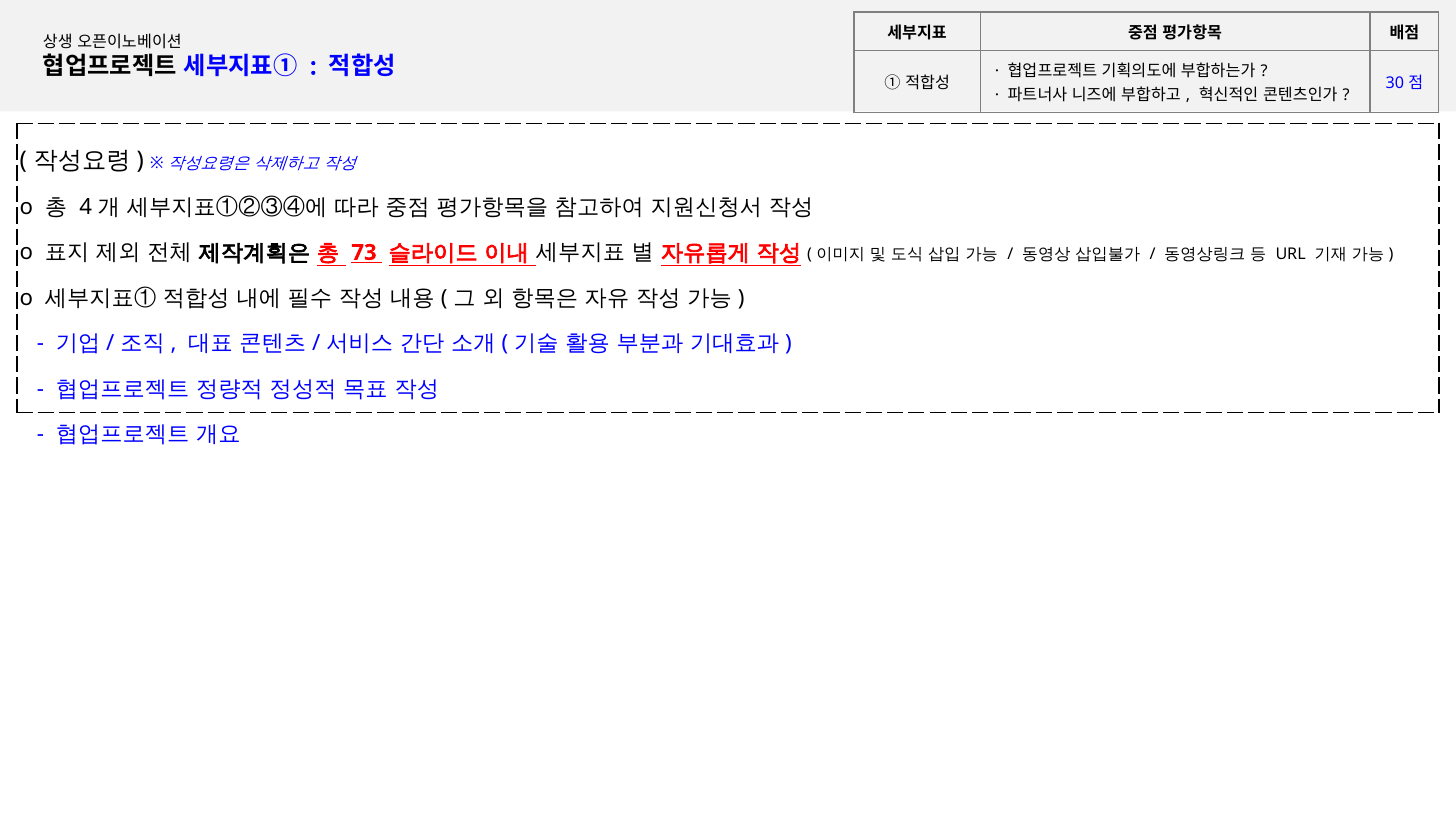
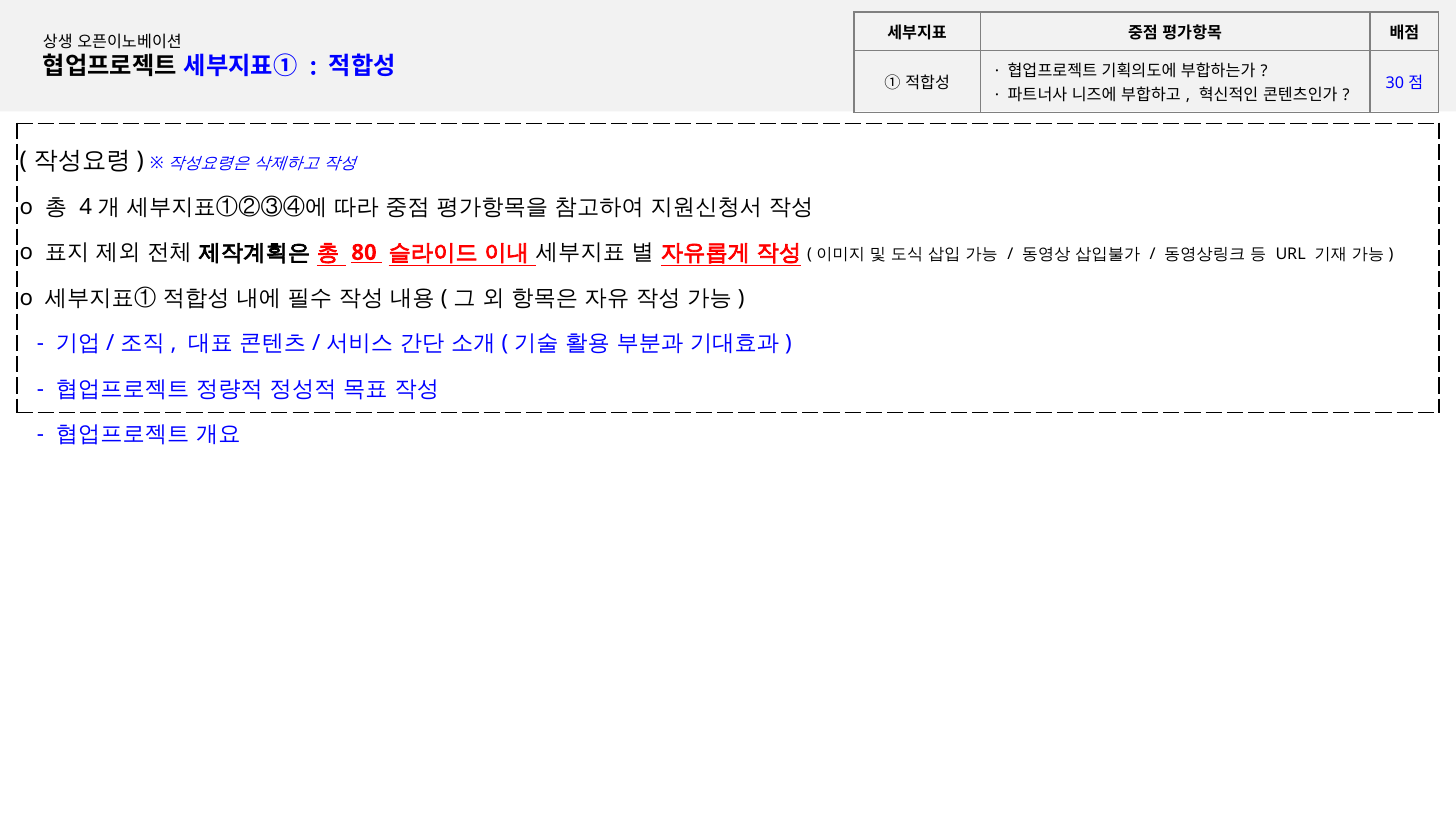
73: 73 -> 80
